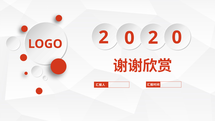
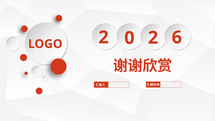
0 at (177, 37): 0 -> 6
